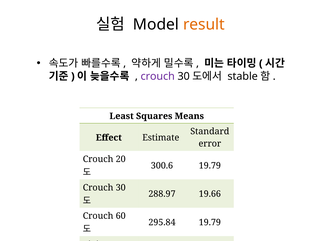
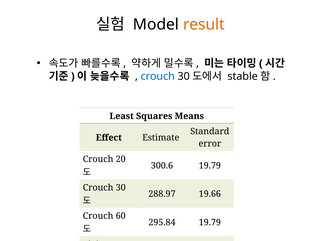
crouch at (158, 76) colour: purple -> blue
